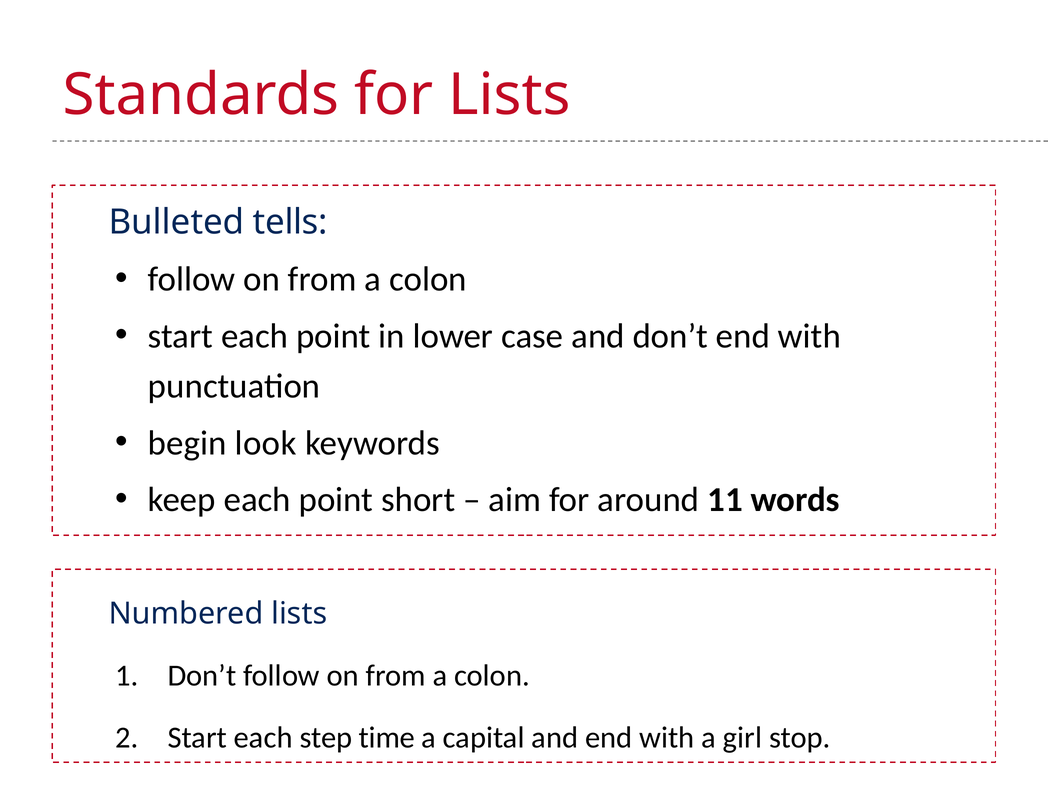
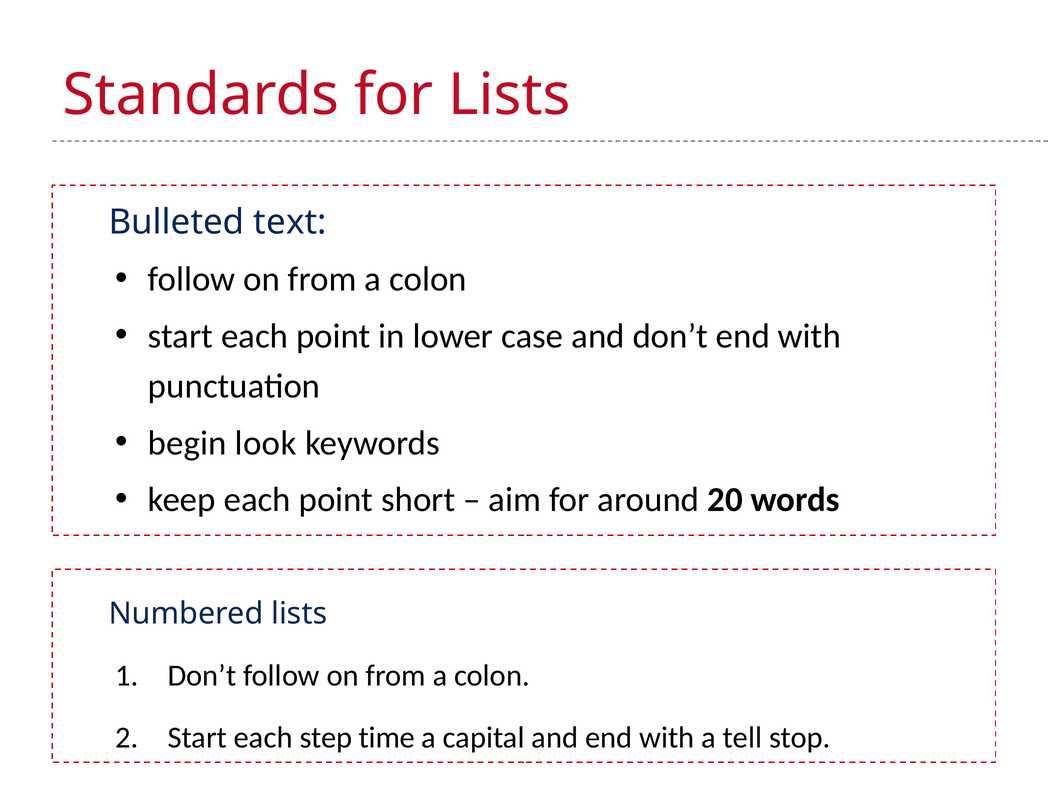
tells: tells -> text
11: 11 -> 20
girl: girl -> tell
